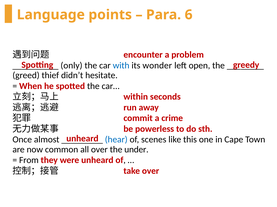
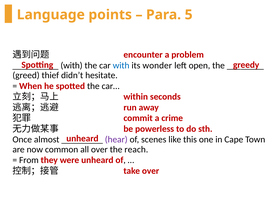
6: 6 -> 5
only at (71, 66): only -> with
hear colour: blue -> purple
under: under -> reach
